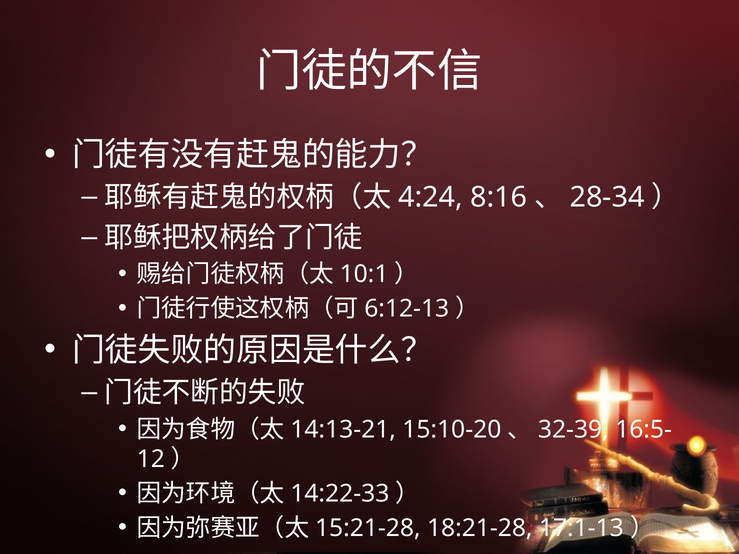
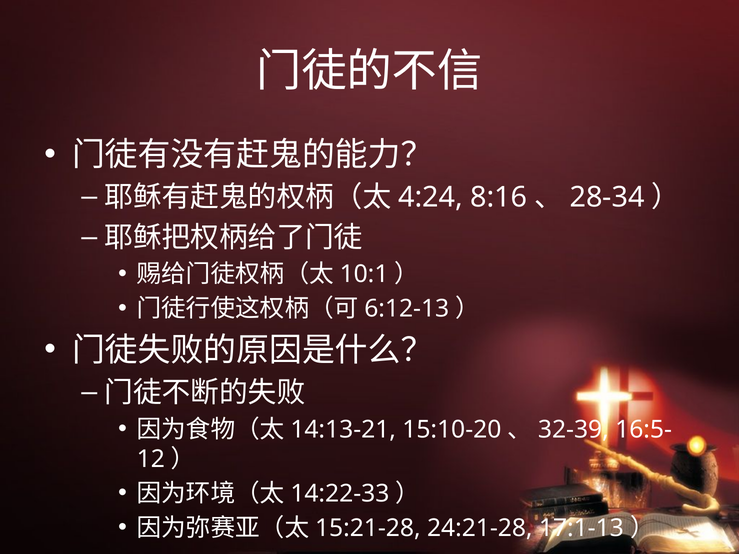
18:21-28: 18:21-28 -> 24:21-28
